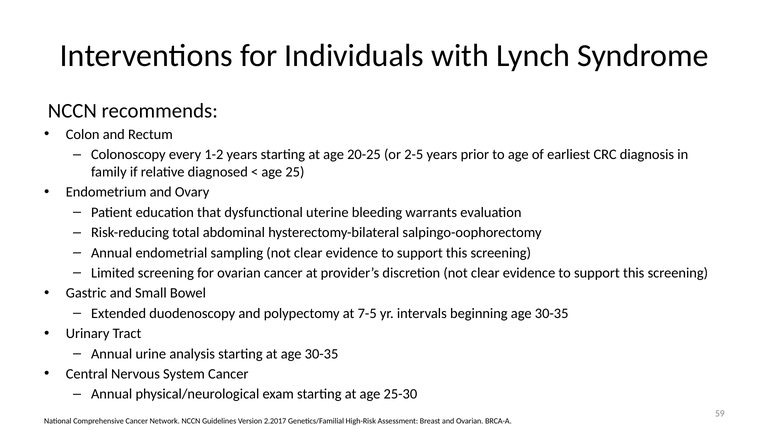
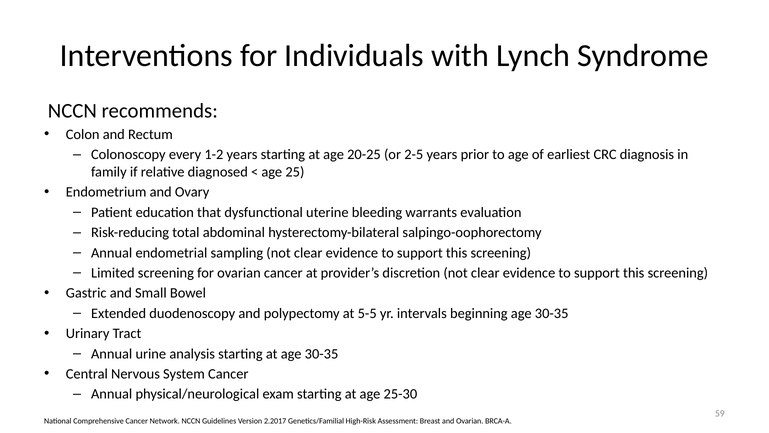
7-5: 7-5 -> 5-5
